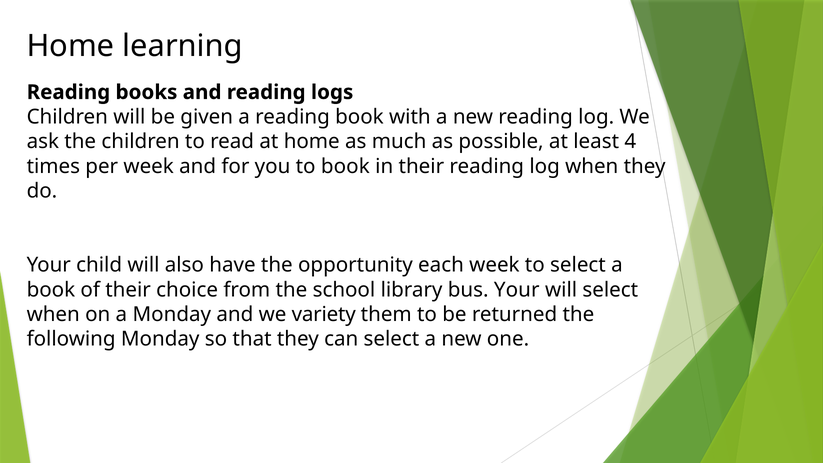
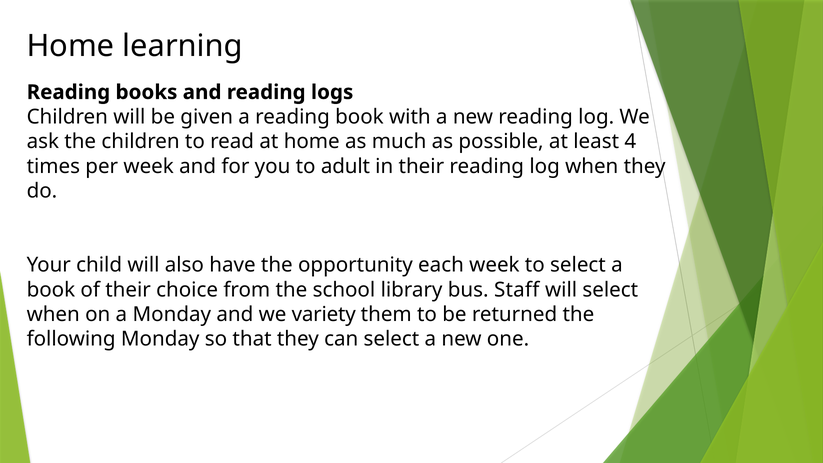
to book: book -> adult
bus Your: Your -> Staff
